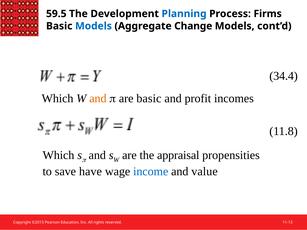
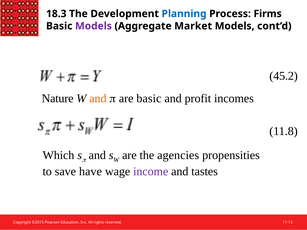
59.5: 59.5 -> 18.3
Models at (93, 26) colour: blue -> purple
Change: Change -> Market
34.4: 34.4 -> 45.2
Which at (58, 99): Which -> Nature
appraisal: appraisal -> agencies
income colour: blue -> purple
value: value -> tastes
